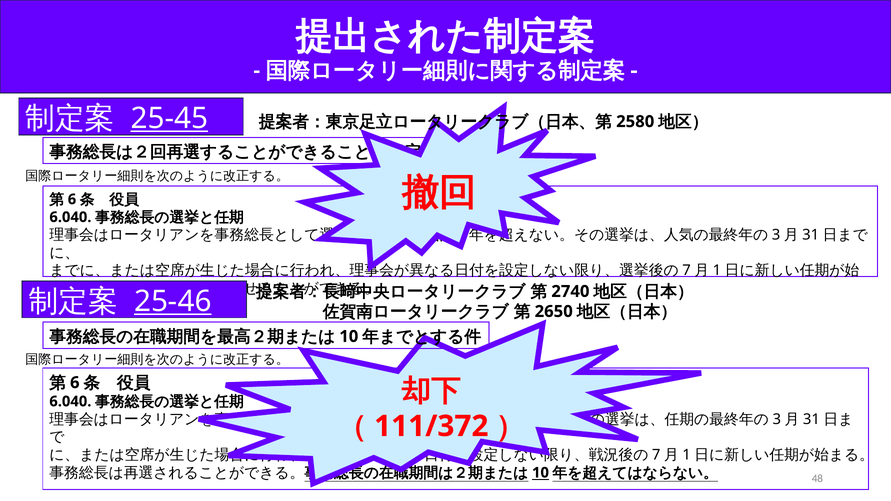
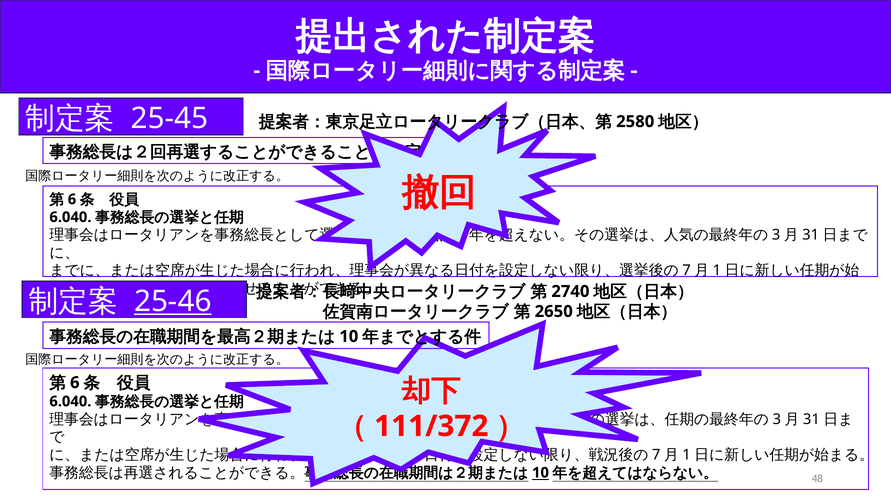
25-45 underline: present -> none
